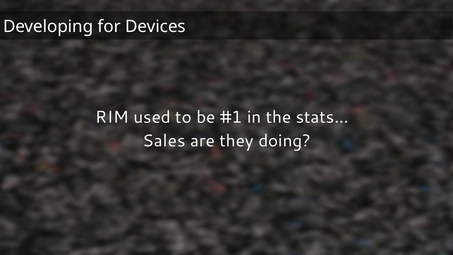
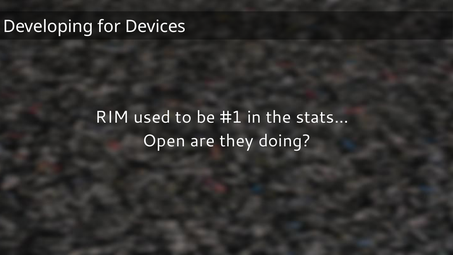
Sales: Sales -> Open
